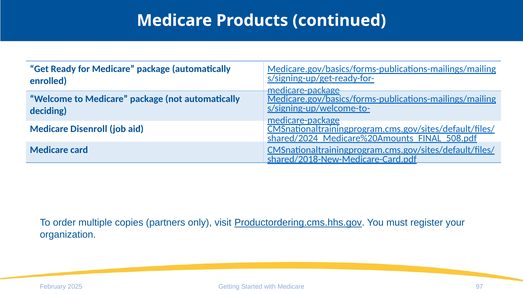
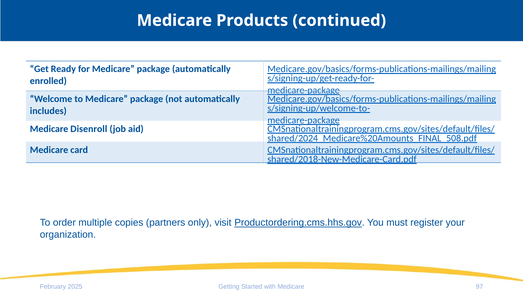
deciding: deciding -> includes
